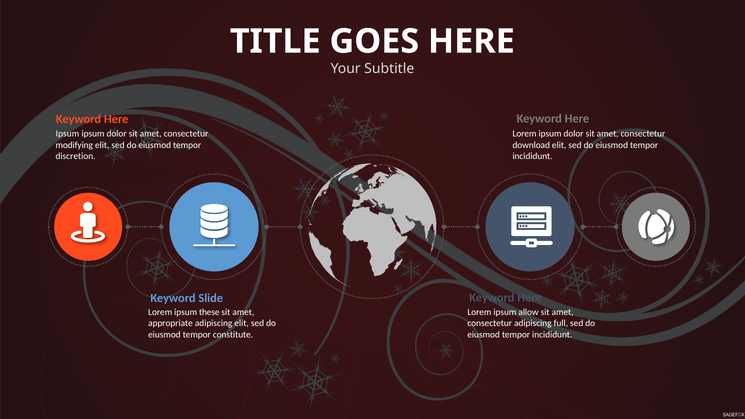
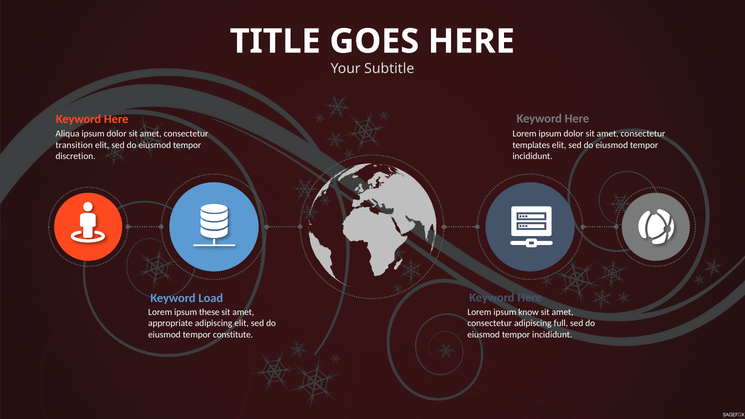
Ipsum at (67, 134): Ipsum -> Aliqua
modifying: modifying -> transition
download: download -> templates
Slide: Slide -> Load
allow: allow -> know
